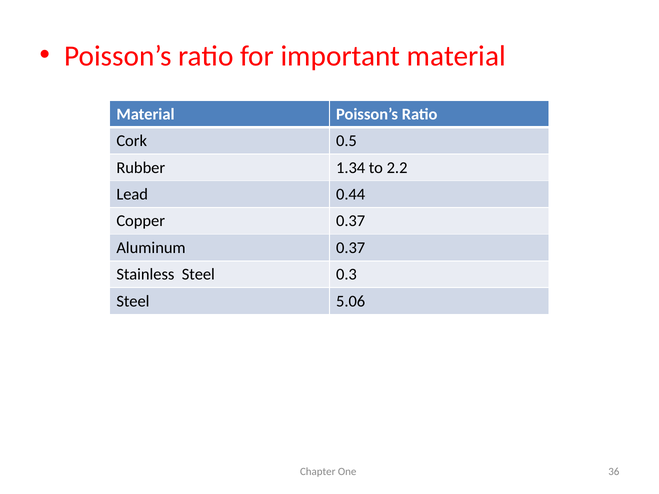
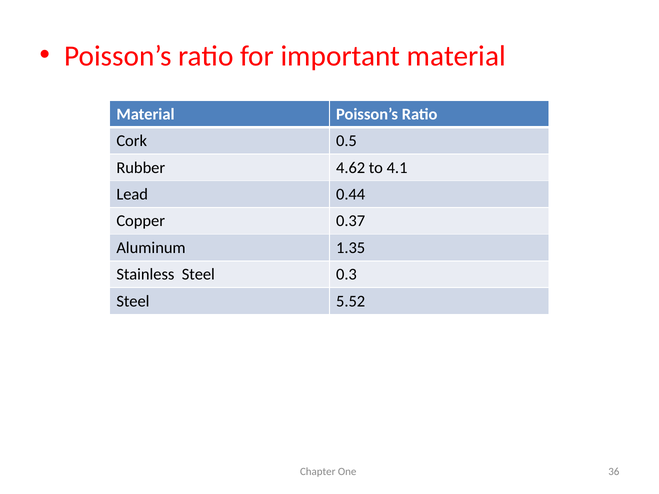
1.34: 1.34 -> 4.62
2.2: 2.2 -> 4.1
Aluminum 0.37: 0.37 -> 1.35
5.06: 5.06 -> 5.52
